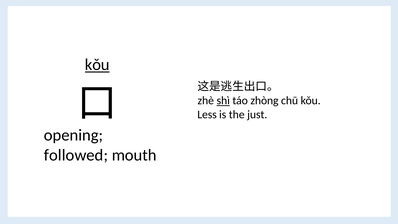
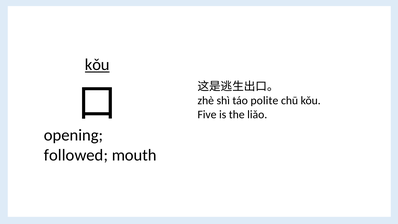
shì underline: present -> none
zhòng: zhòng -> polite
Less: Less -> Five
just: just -> liǎo
